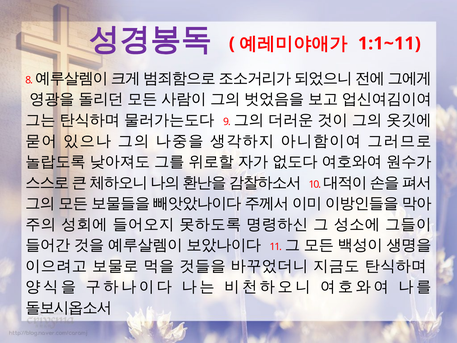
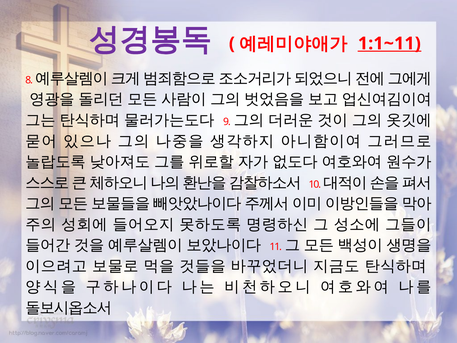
1:1~11 underline: none -> present
